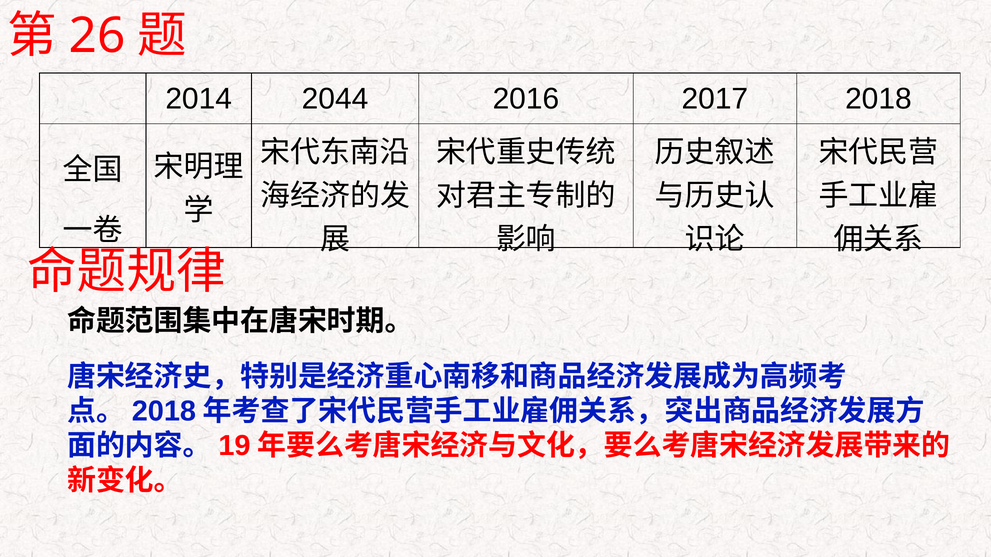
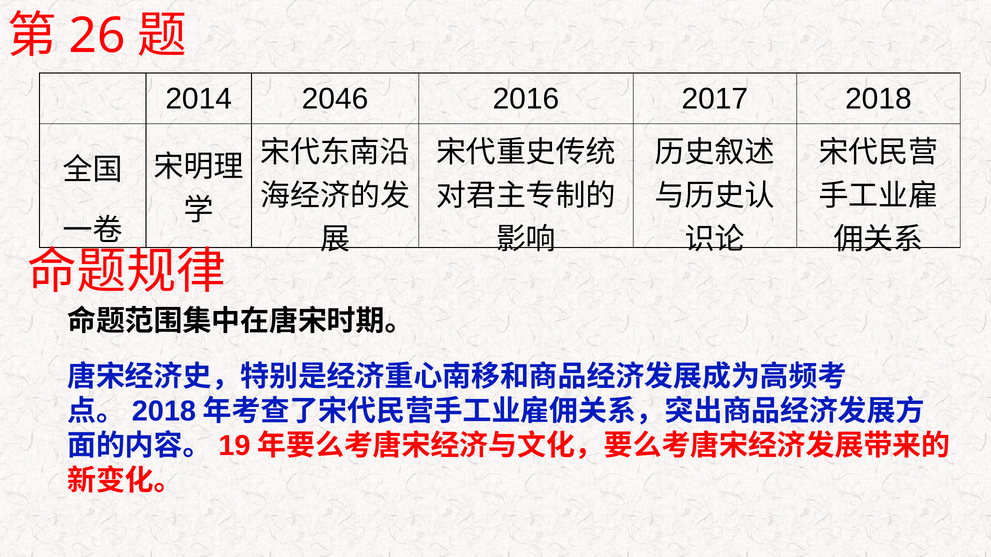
2044: 2044 -> 2046
